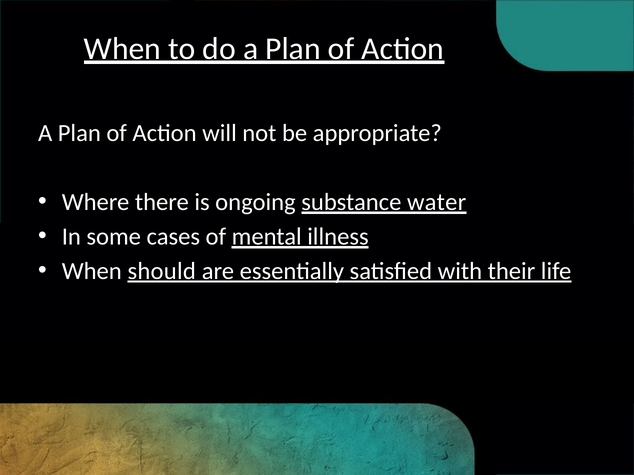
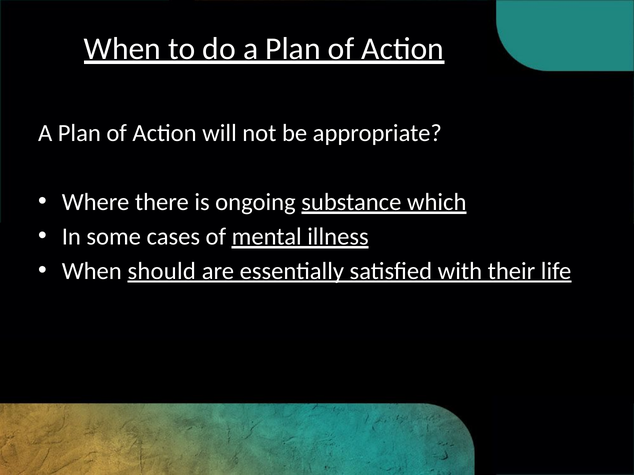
water: water -> which
